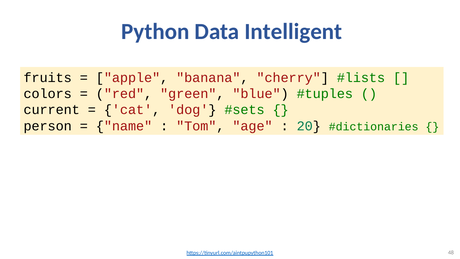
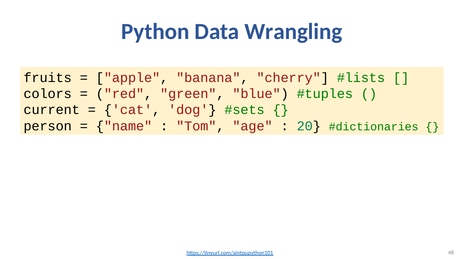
Intelligent: Intelligent -> Wrangling
